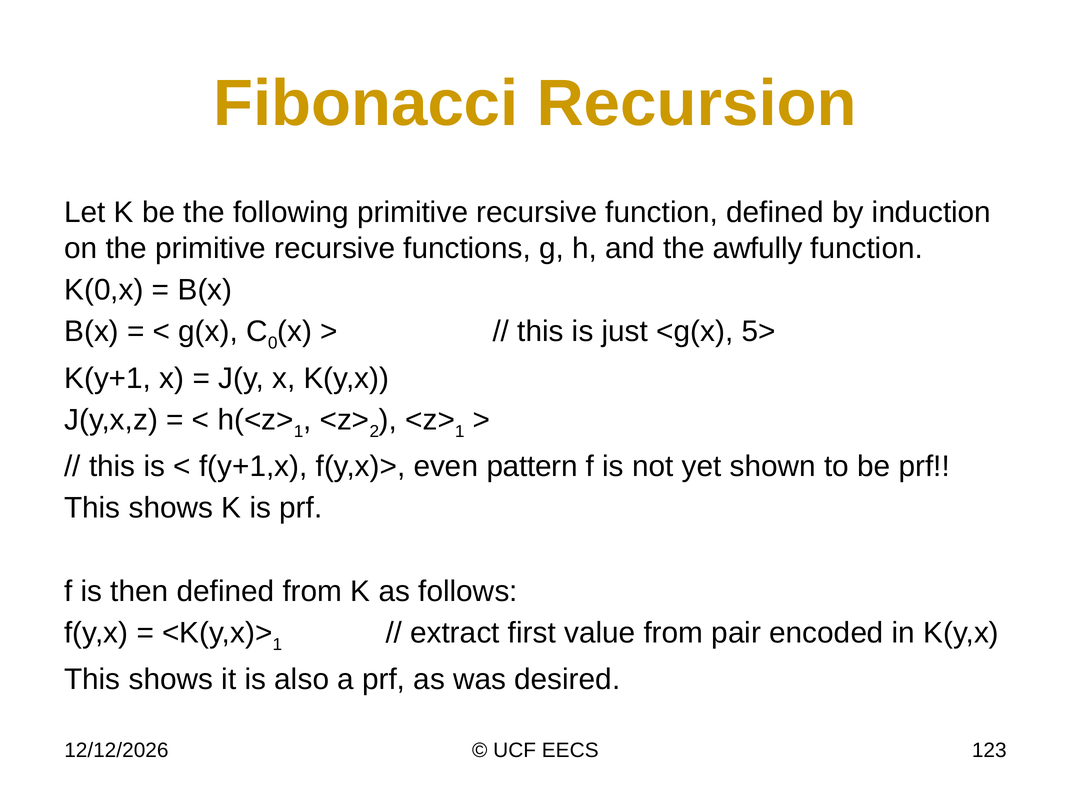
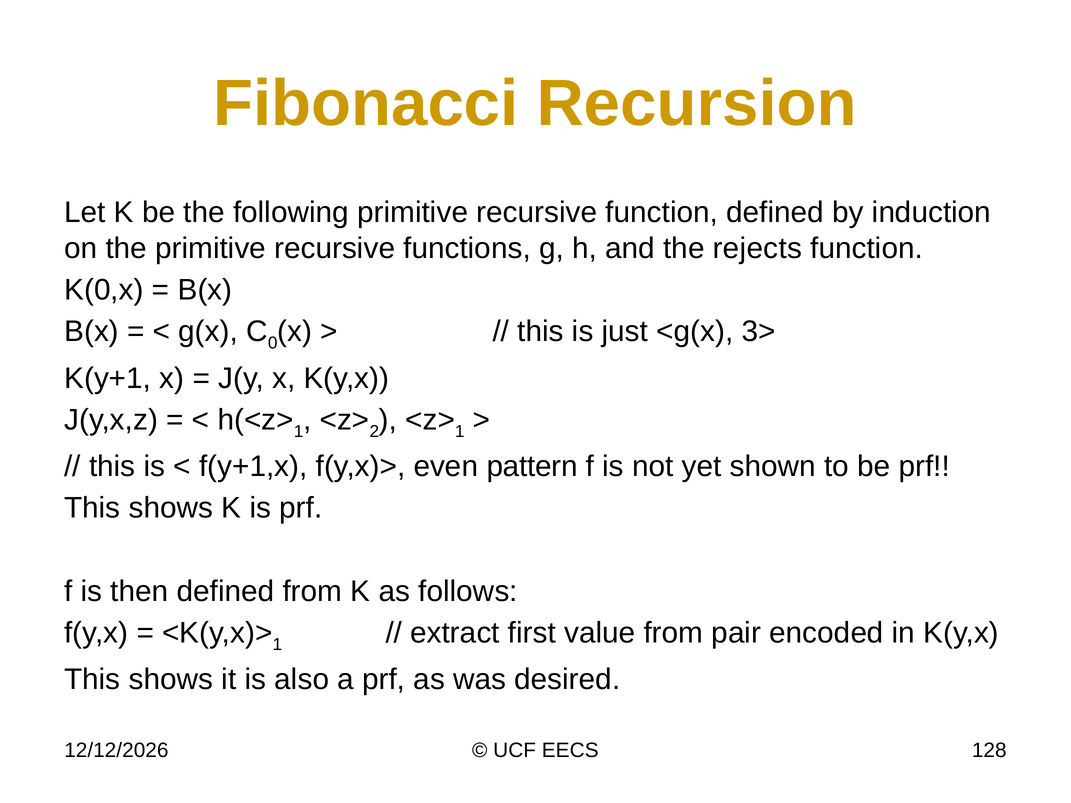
awfully: awfully -> rejects
5>: 5> -> 3>
123: 123 -> 128
